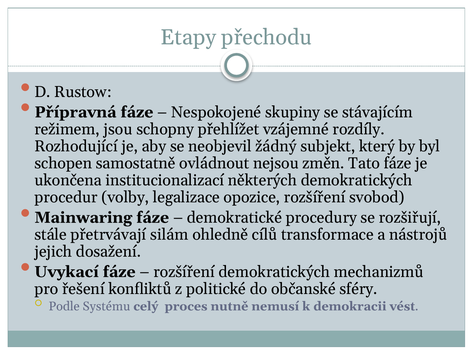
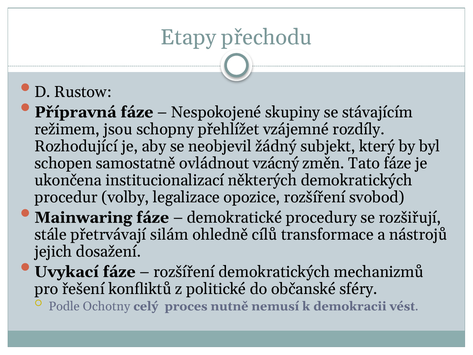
nejsou: nejsou -> vzácný
Systému: Systému -> Ochotny
